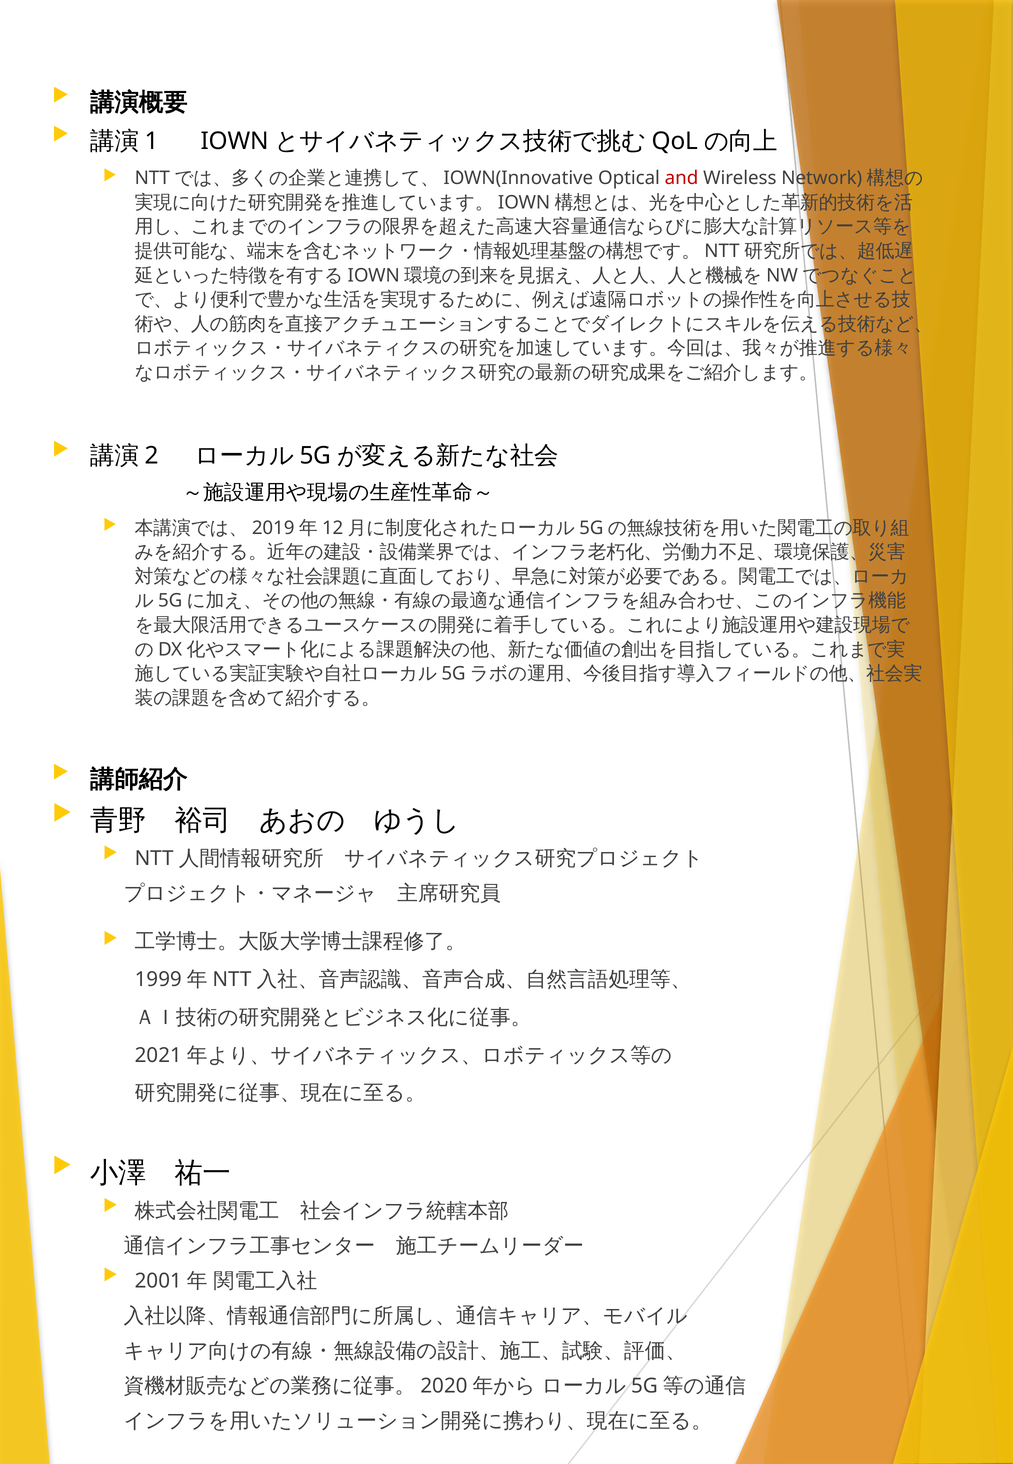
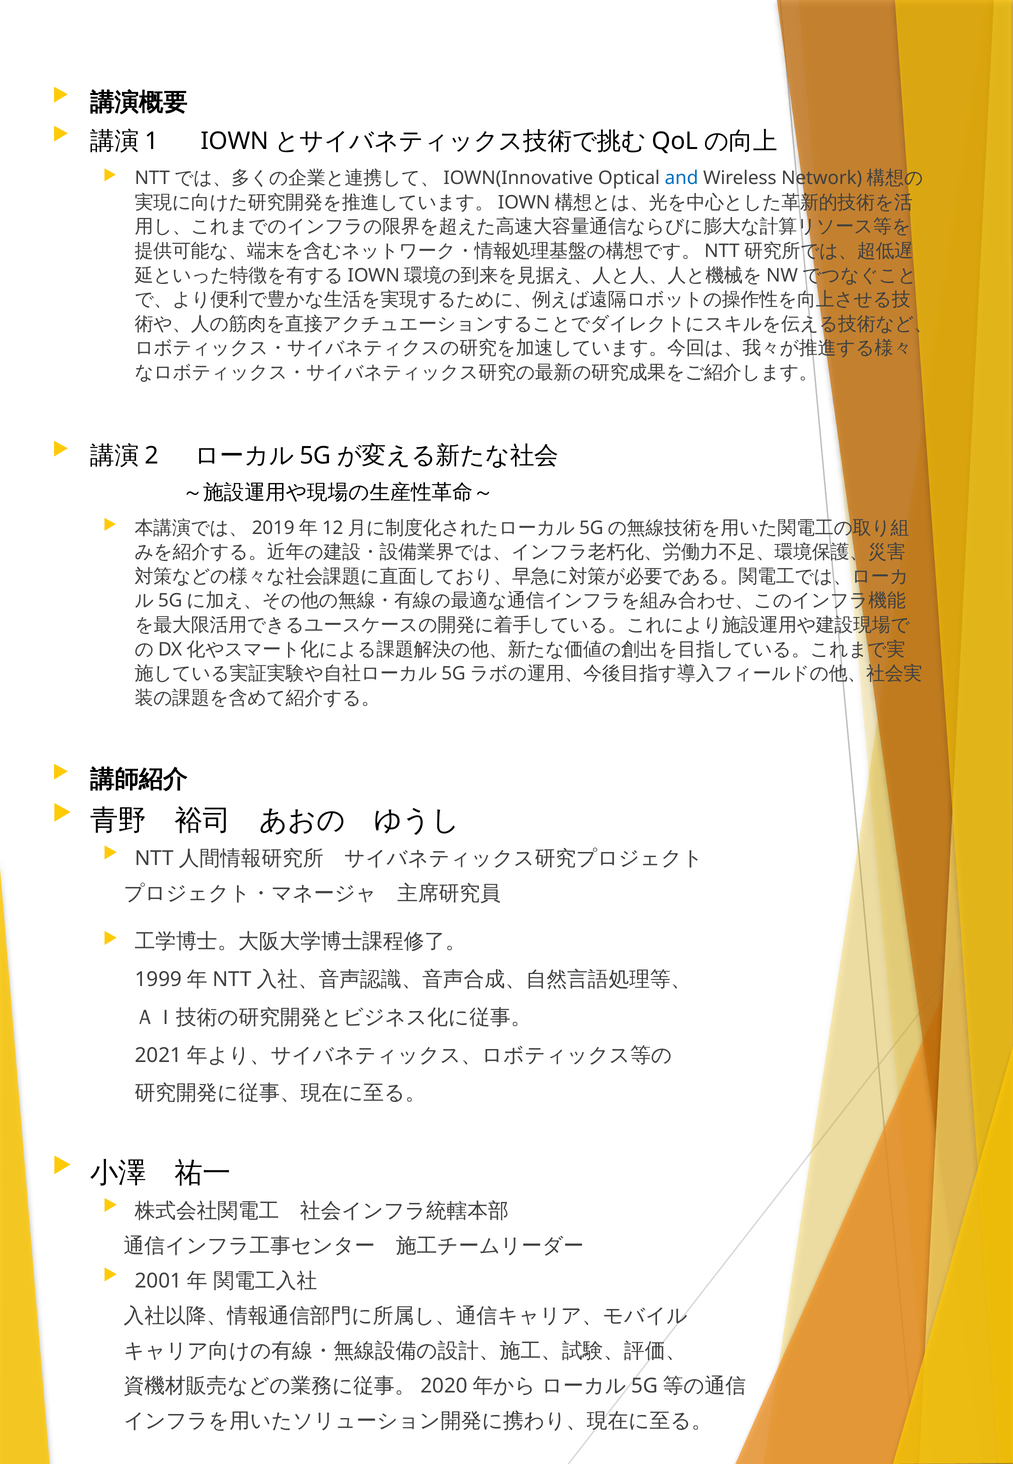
and colour: red -> blue
